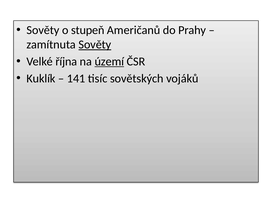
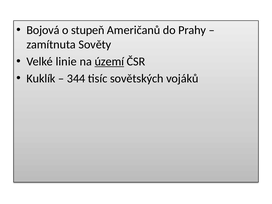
Sověty at (43, 30): Sověty -> Bojová
Sověty at (95, 45) underline: present -> none
října: října -> linie
141: 141 -> 344
